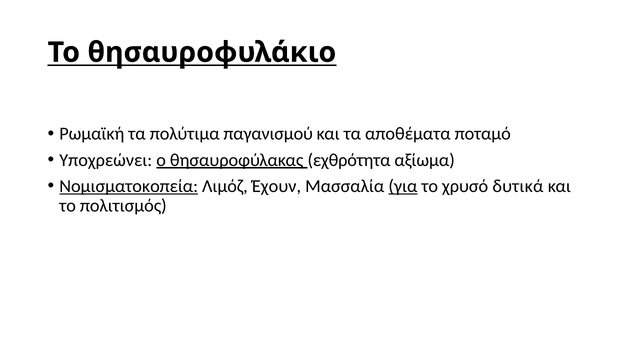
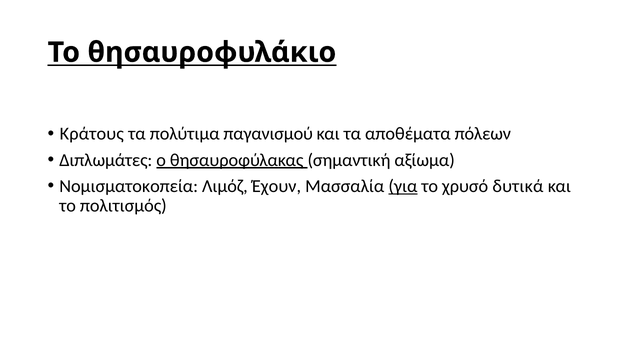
Ρωμαϊκή: Ρωμαϊκή -> Κράτους
ποταμό: ποταμό -> πόλεων
Υποχρεώνει: Υποχρεώνει -> Διπλωμάτες
εχθρότητα: εχθρότητα -> σημαντική
Νομισματοκοπεία underline: present -> none
